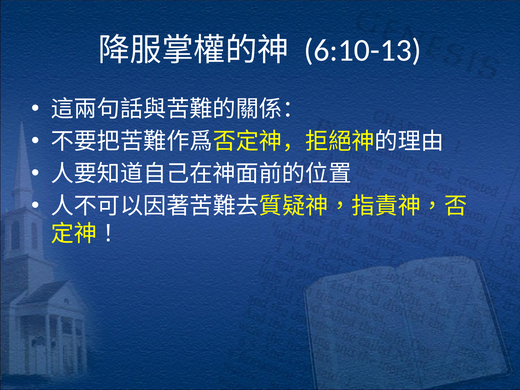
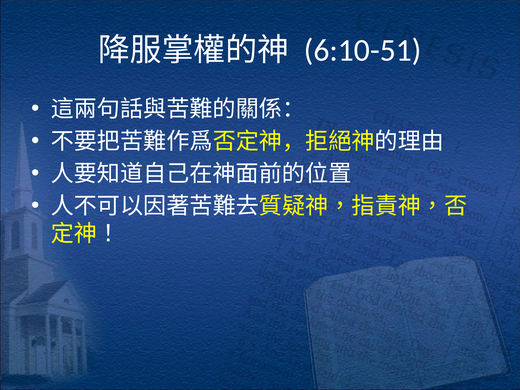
6:10-13: 6:10-13 -> 6:10-51
